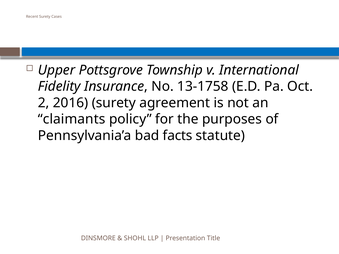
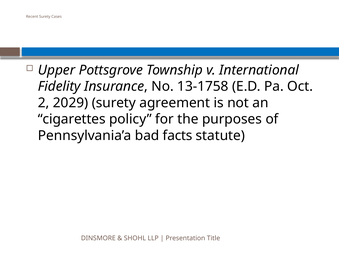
2016: 2016 -> 2029
claimants: claimants -> cigarettes
